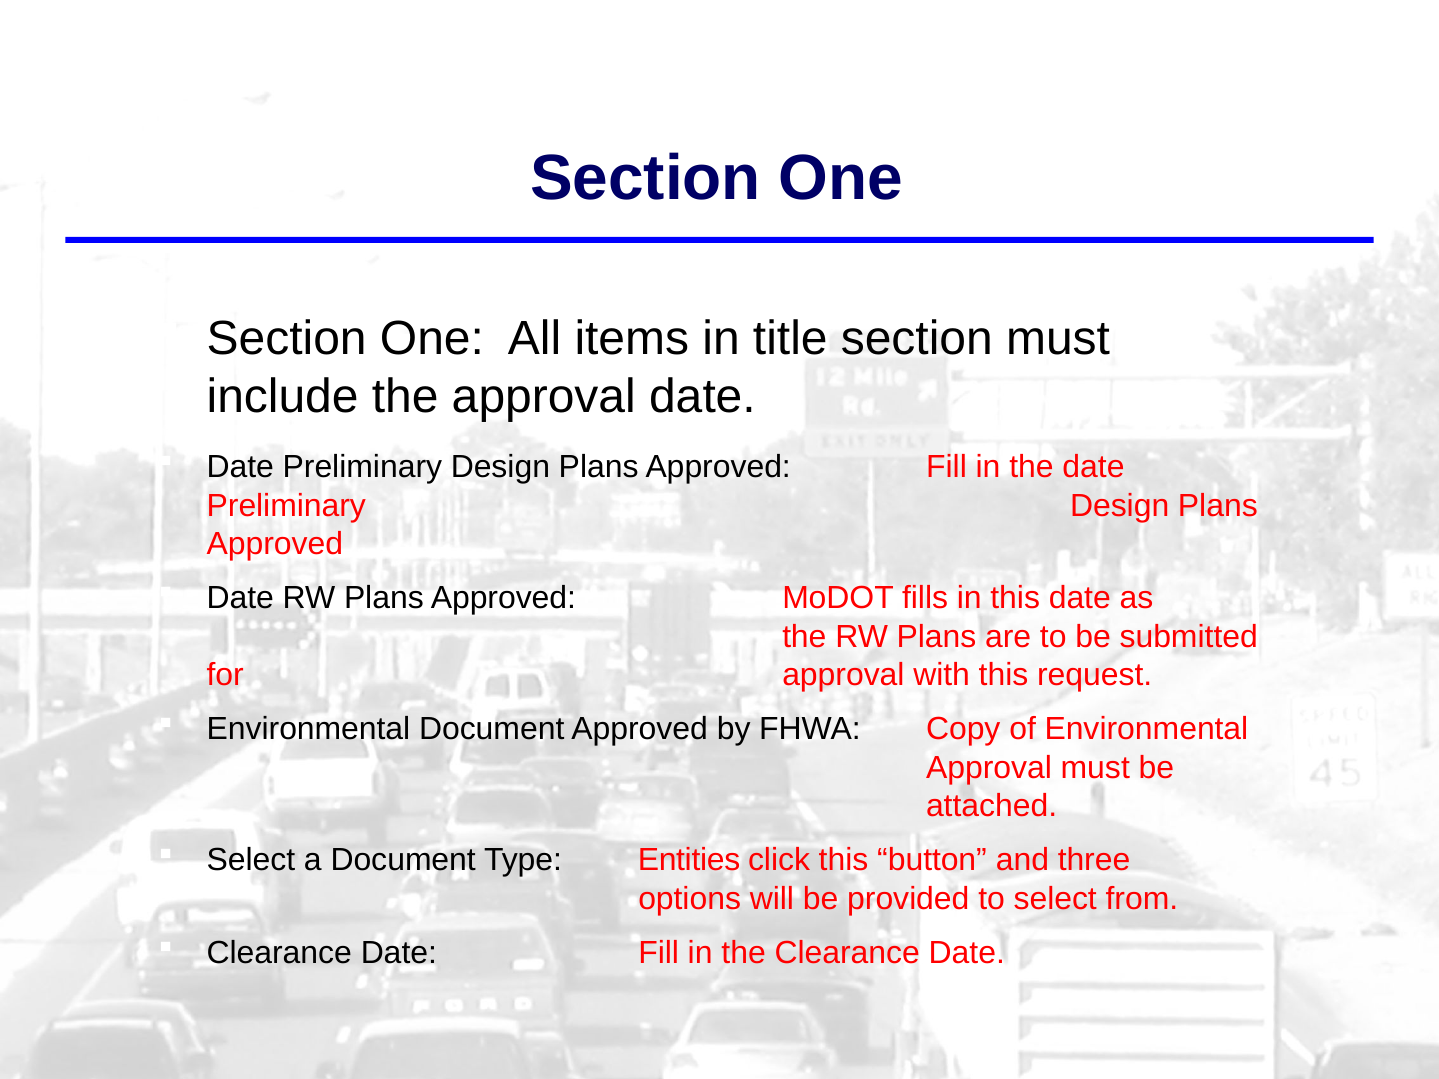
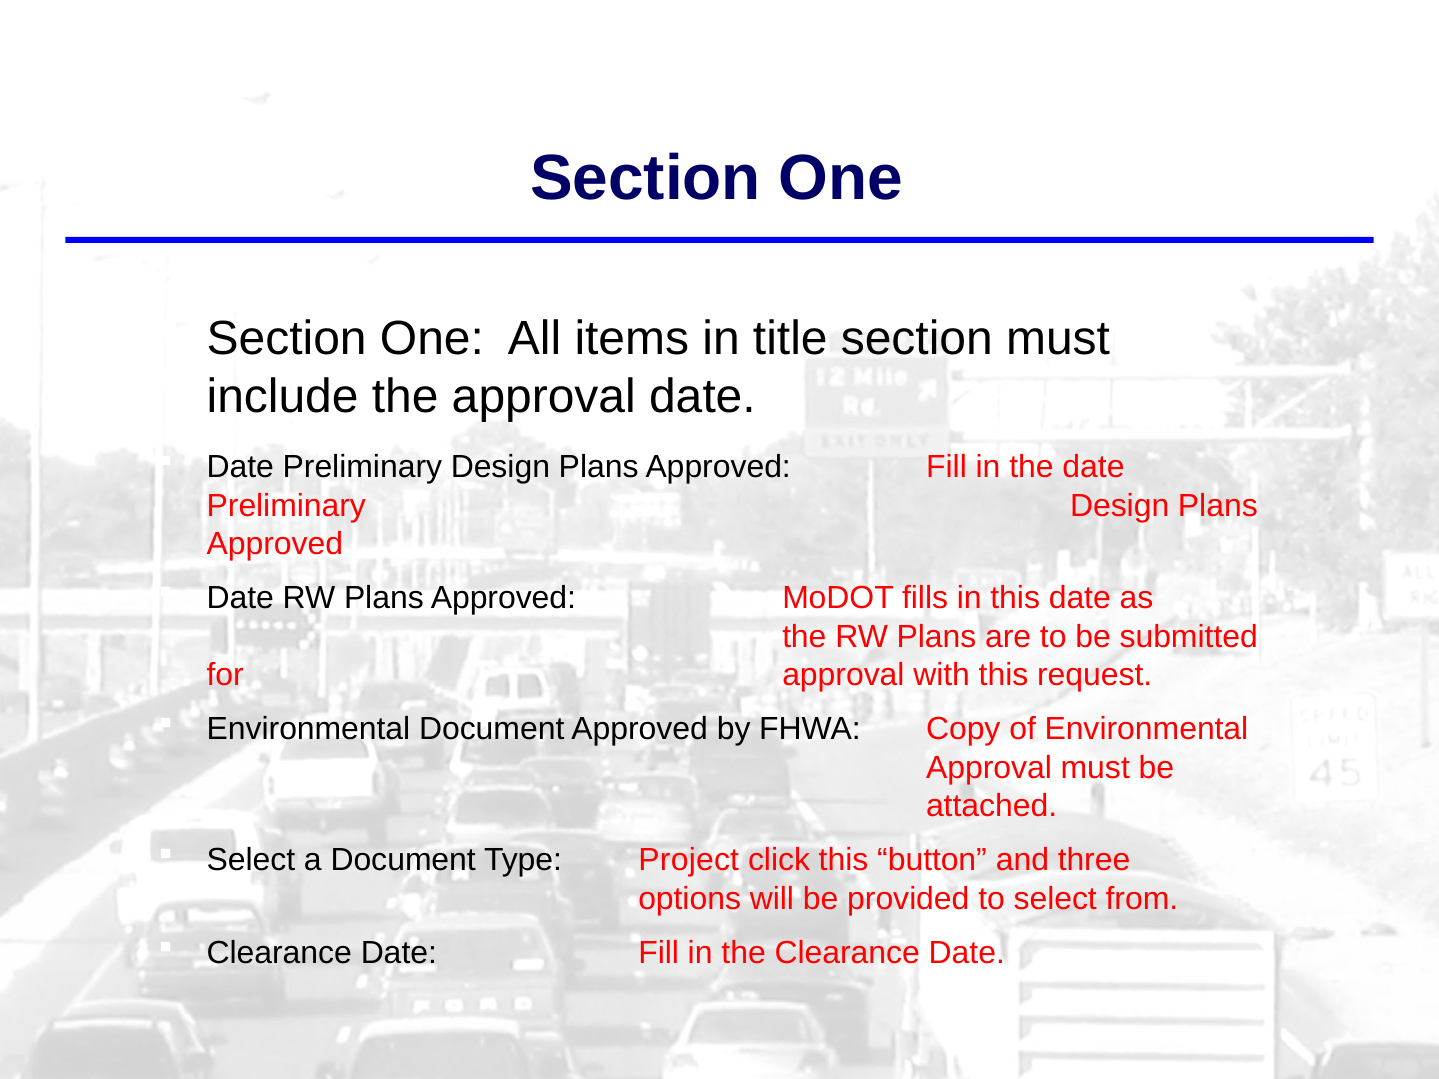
Entities: Entities -> Project
